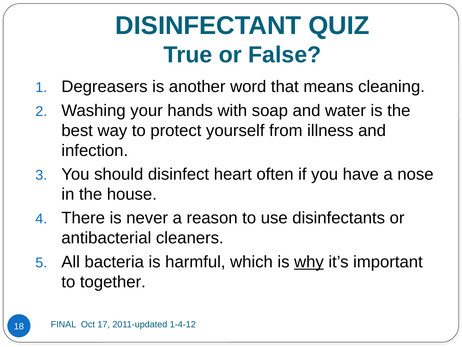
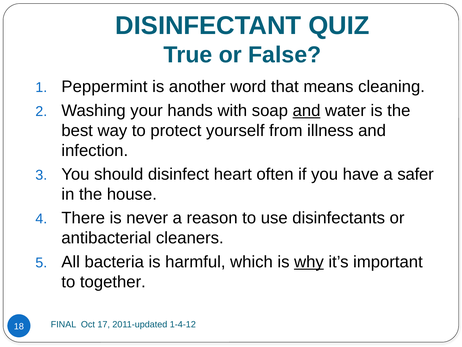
Degreasers: Degreasers -> Peppermint
and at (307, 110) underline: none -> present
nose: nose -> safer
